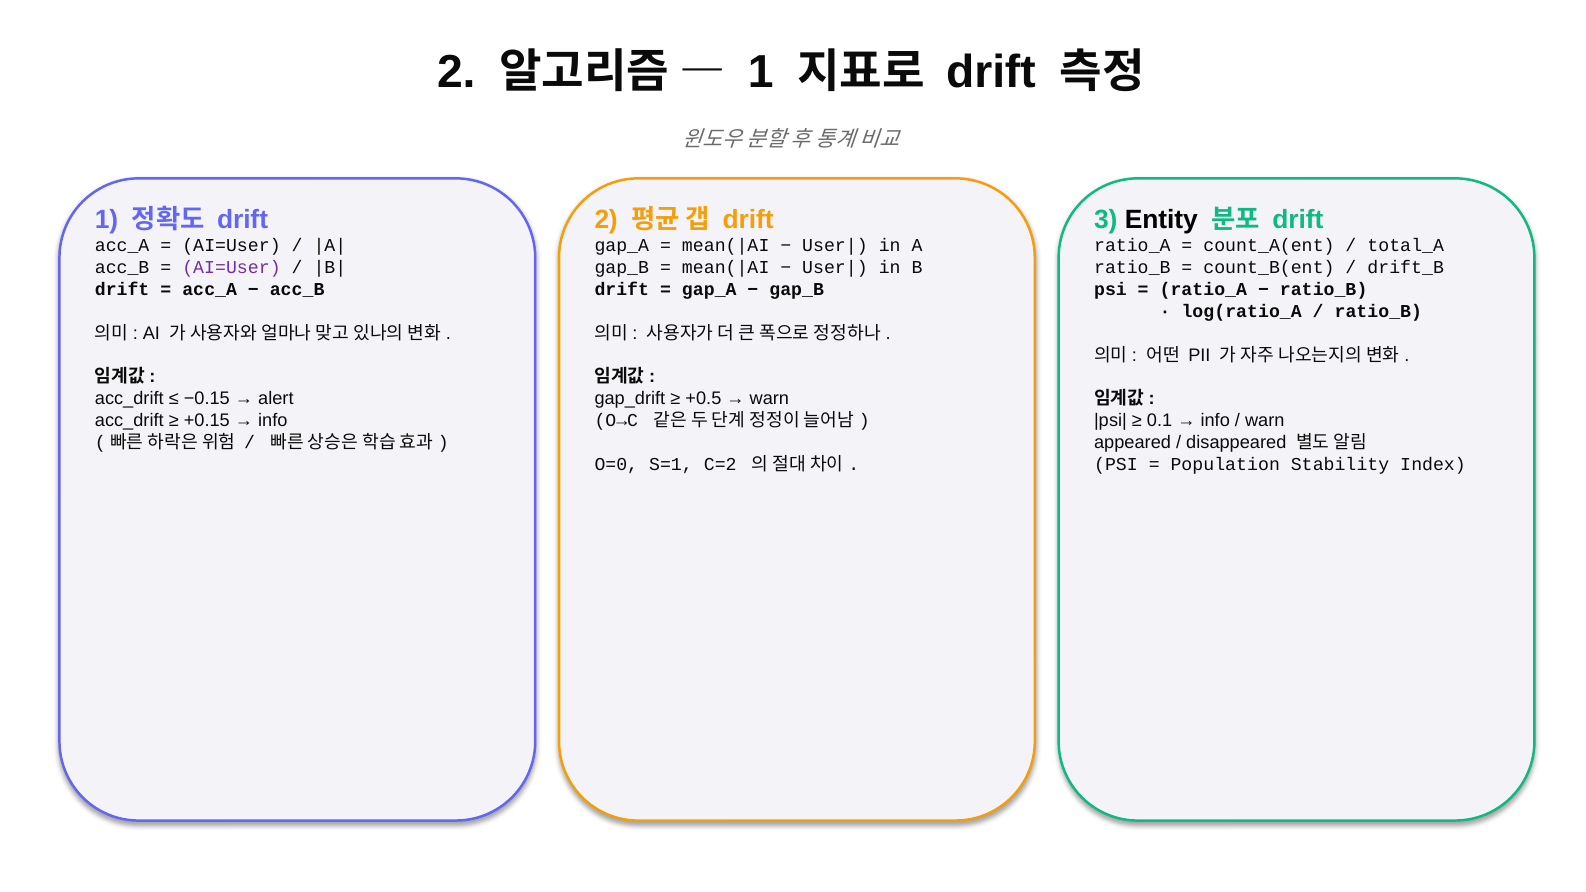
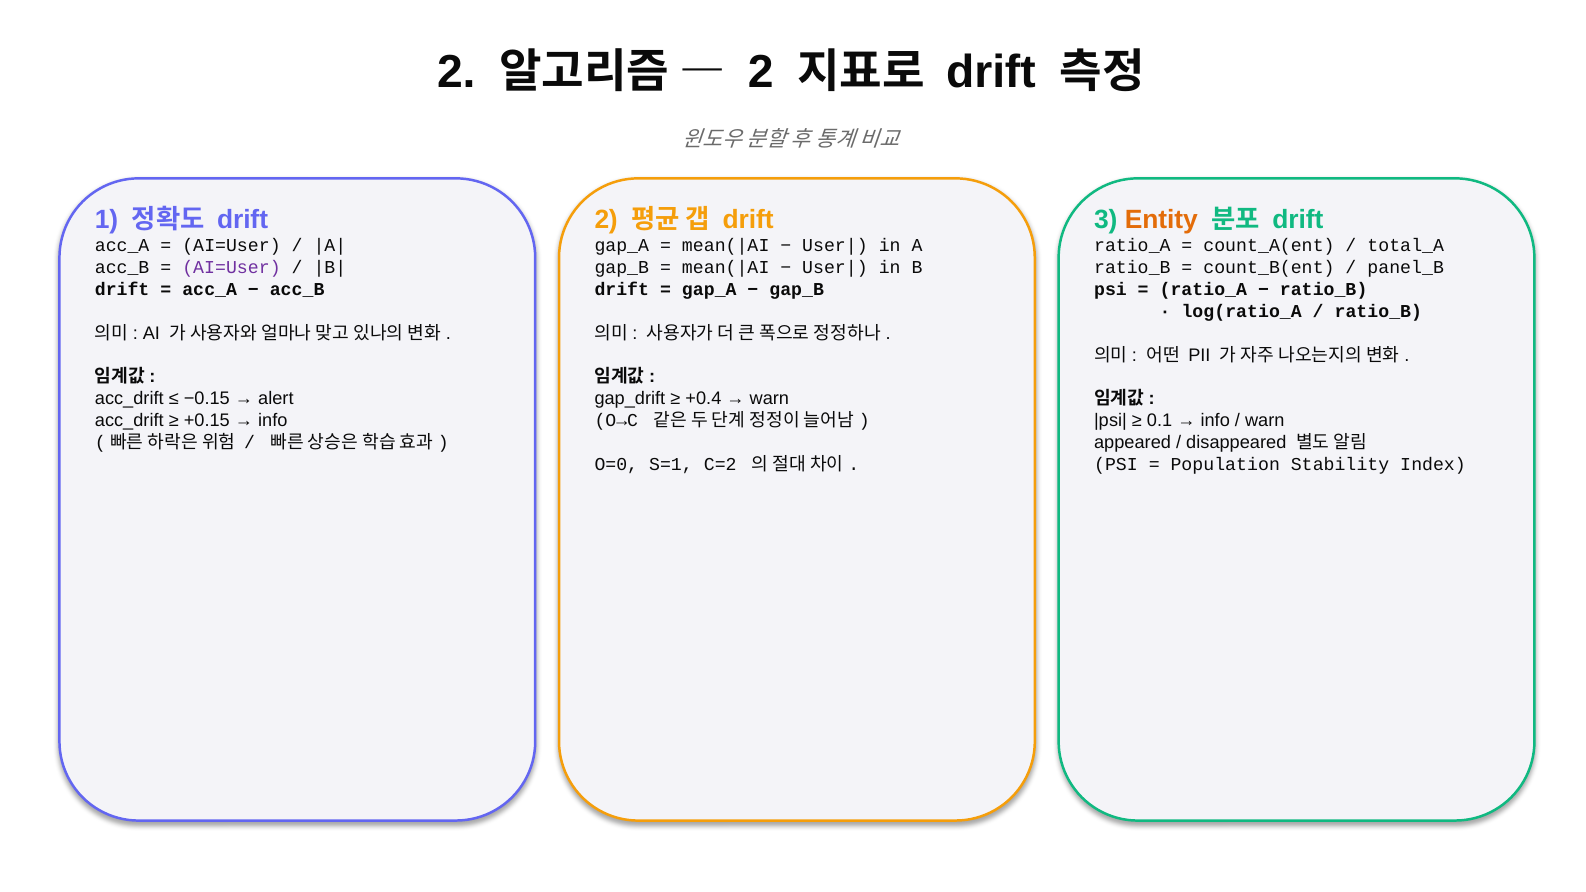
1 at (761, 72): 1 -> 2
Entity colour: black -> orange
drift_B: drift_B -> panel_B
+0.5: +0.5 -> +0.4
